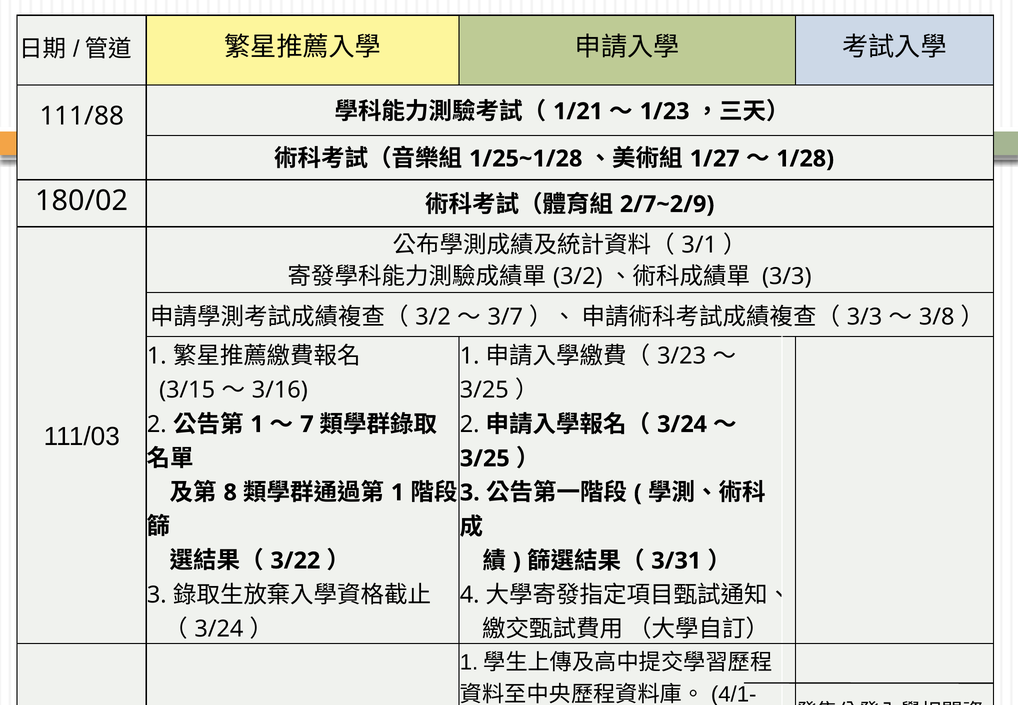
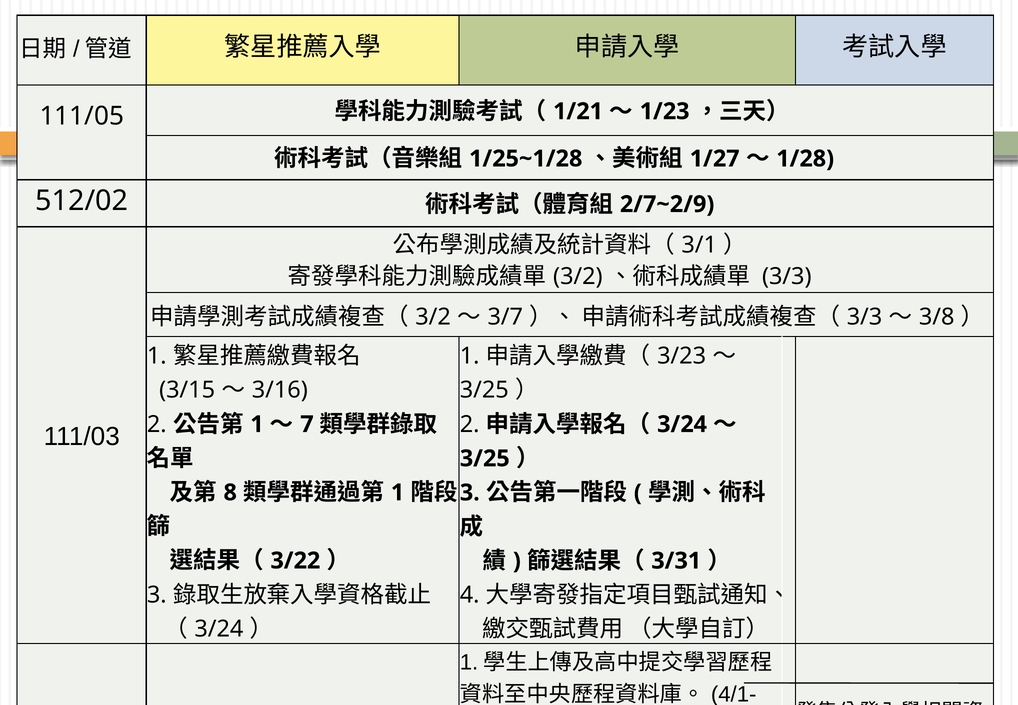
111/88: 111/88 -> 111/05
180/02: 180/02 -> 512/02
